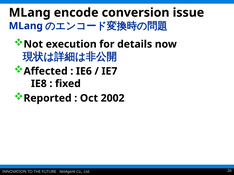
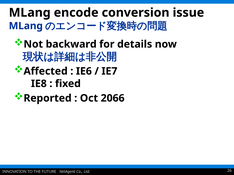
execution: execution -> backward
2002: 2002 -> 2066
